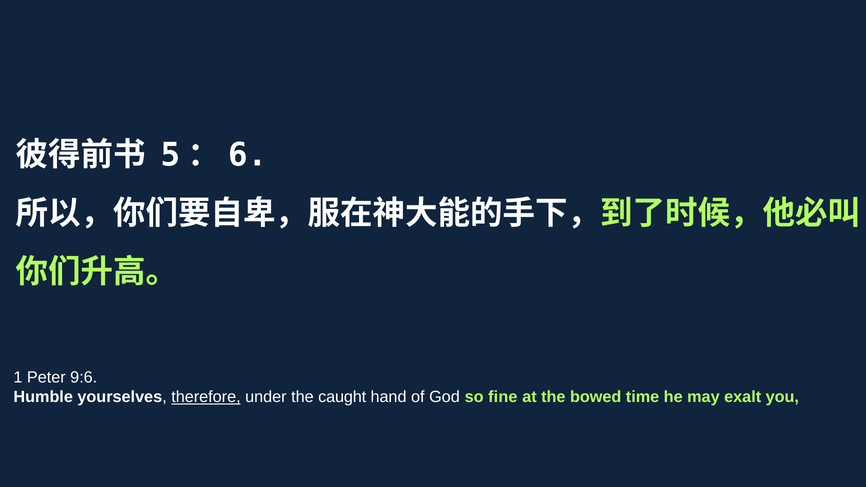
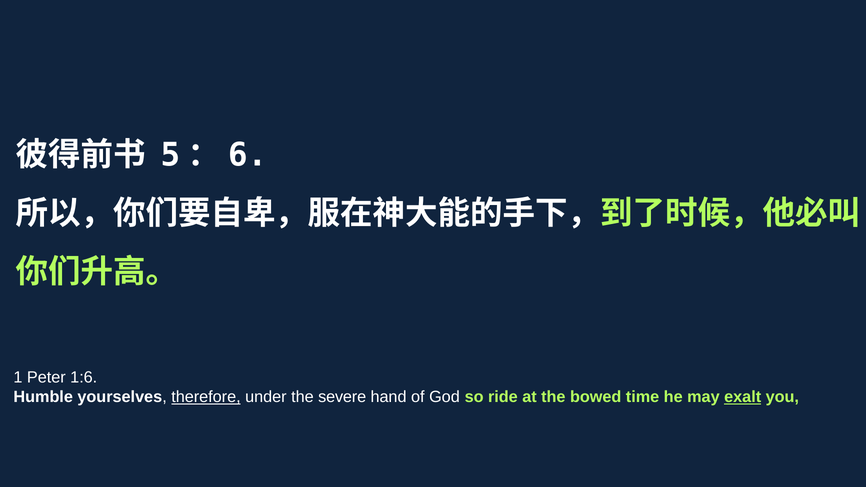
9:6: 9:6 -> 1:6
caught: caught -> severe
fine: fine -> ride
exalt underline: none -> present
